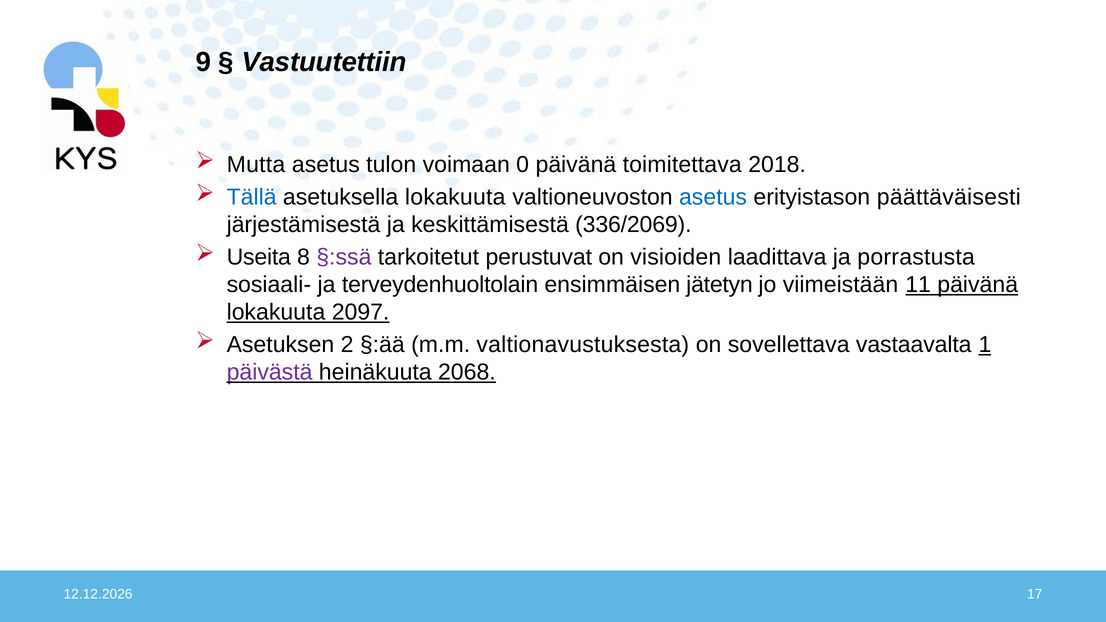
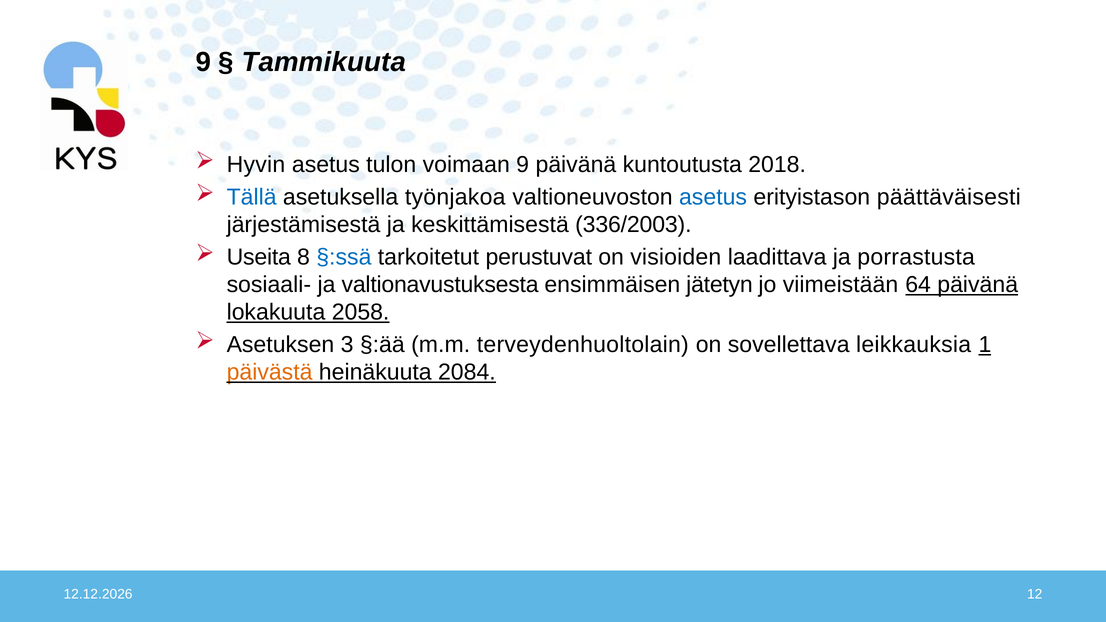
Vastuutettiin: Vastuutettiin -> Tammikuuta
Mutta: Mutta -> Hyvin
voimaan 0: 0 -> 9
toimitettava: toimitettava -> kuntoutusta
asetuksella lokakuuta: lokakuuta -> työnjakoa
336/2069: 336/2069 -> 336/2003
§:ssä colour: purple -> blue
terveydenhuoltolain: terveydenhuoltolain -> valtionavustuksesta
11: 11 -> 64
2097: 2097 -> 2058
2: 2 -> 3
valtionavustuksesta: valtionavustuksesta -> terveydenhuoltolain
vastaavalta: vastaavalta -> leikkauksia
päivästä colour: purple -> orange
2068: 2068 -> 2084
17: 17 -> 12
